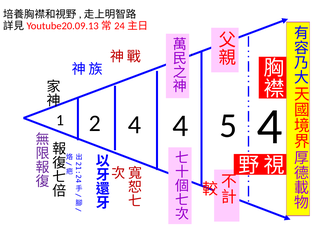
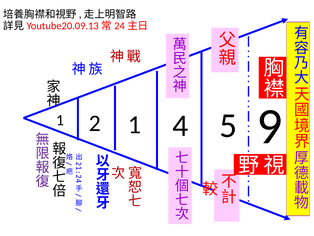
1 2 4: 4 -> 1
5 4: 4 -> 9
